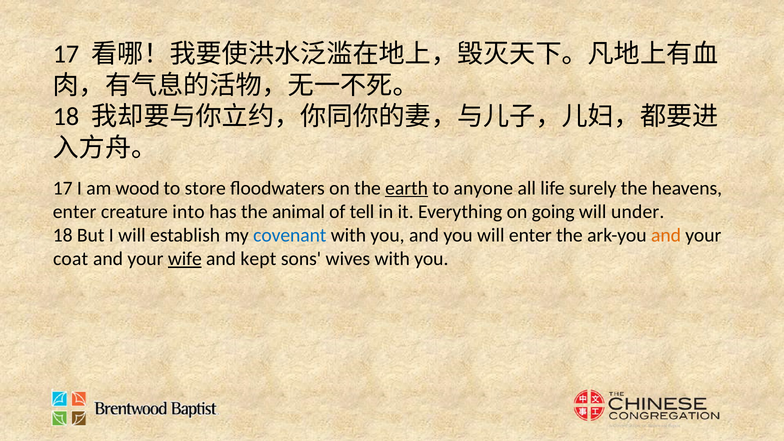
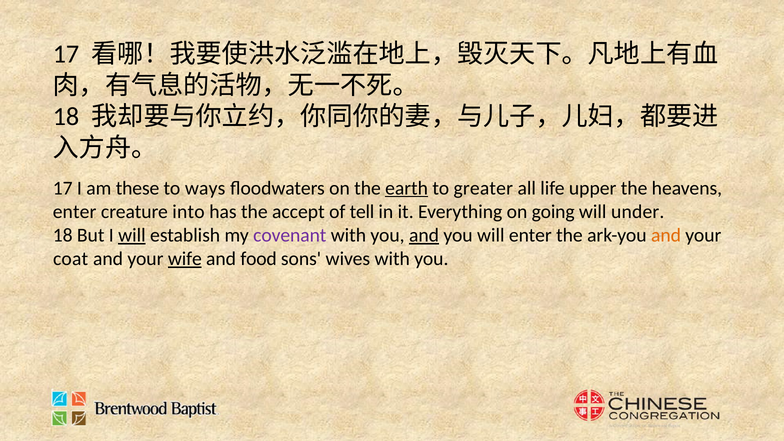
wood: wood -> these
store: store -> ways
anyone: anyone -> greater
surely: surely -> upper
animal: animal -> accept
will at (132, 235) underline: none -> present
covenant colour: blue -> purple
and at (424, 235) underline: none -> present
kept: kept -> food
